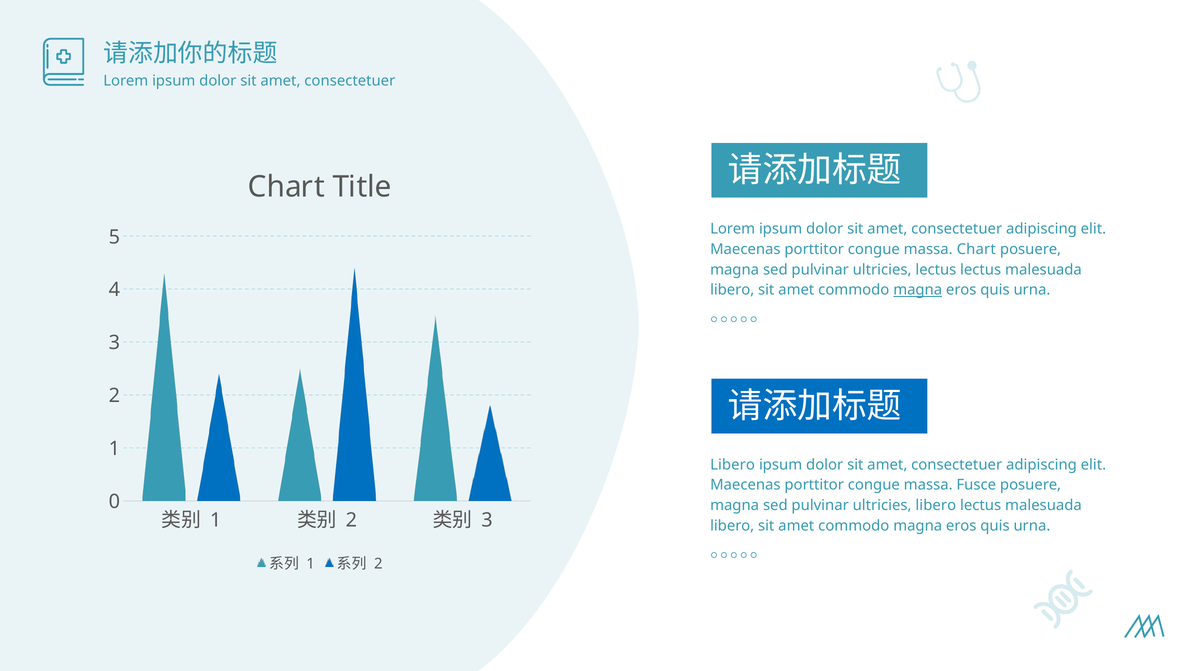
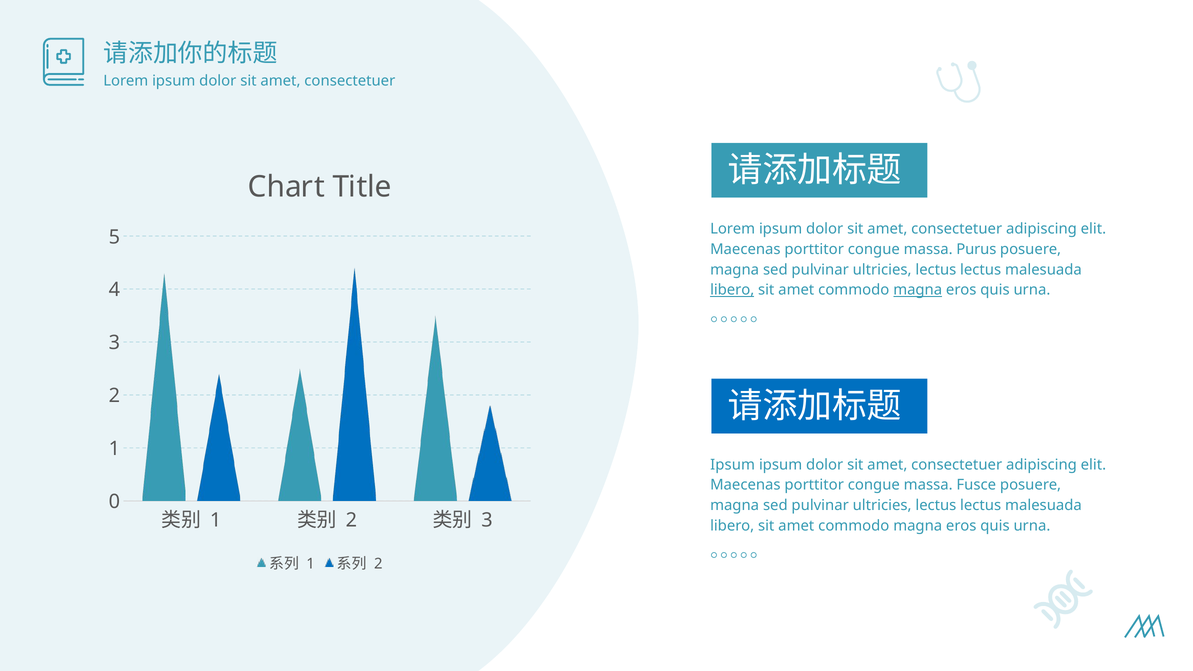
massa Chart: Chart -> Purus
libero at (732, 290) underline: none -> present
Libero at (733, 465): Libero -> Ipsum
libero at (936, 506): libero -> lectus
